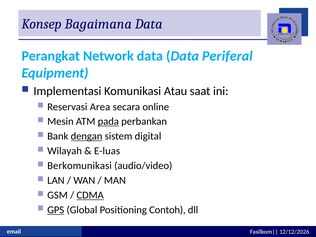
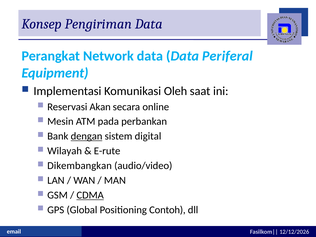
Bagaimana: Bagaimana -> Pengiriman
Atau: Atau -> Oleh
Area: Area -> Akan
pada underline: present -> none
E-luas: E-luas -> E-rute
Berkomunikasi: Berkomunikasi -> Dikembangkan
GPS underline: present -> none
